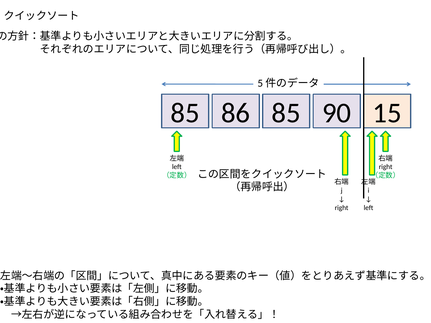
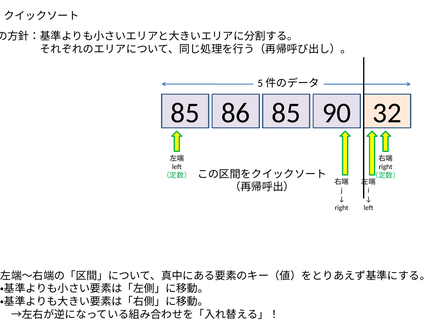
15: 15 -> 32
